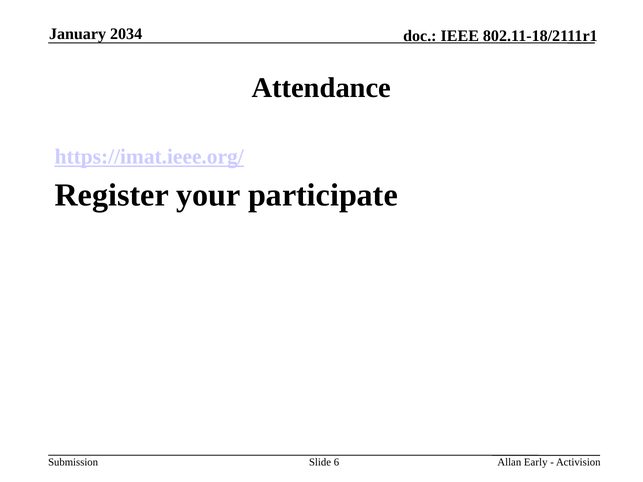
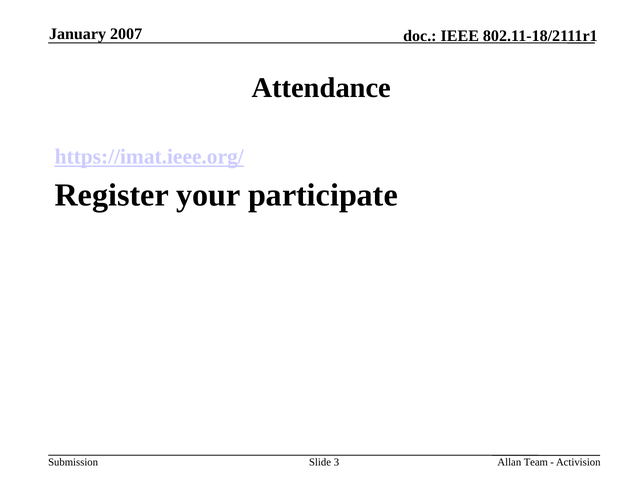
2034: 2034 -> 2007
6: 6 -> 3
Early: Early -> Team
